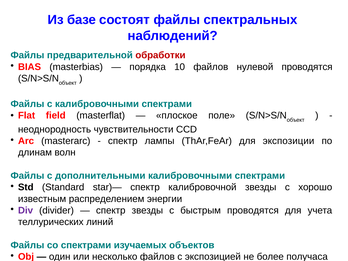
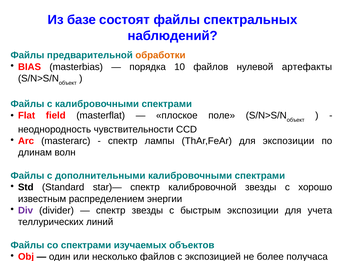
обработки colour: red -> orange
нулевой проводятся: проводятся -> артефакты
быстрым проводятся: проводятся -> экспозиции
